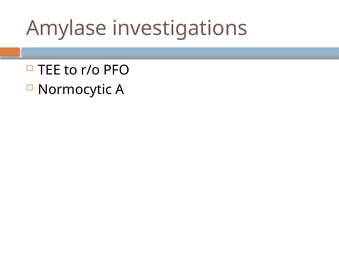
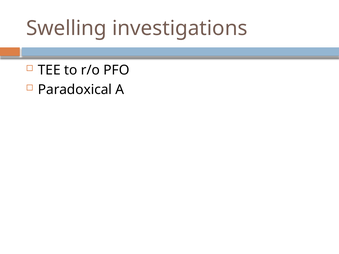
Amylase: Amylase -> Swelling
Normocytic: Normocytic -> Paradoxical
